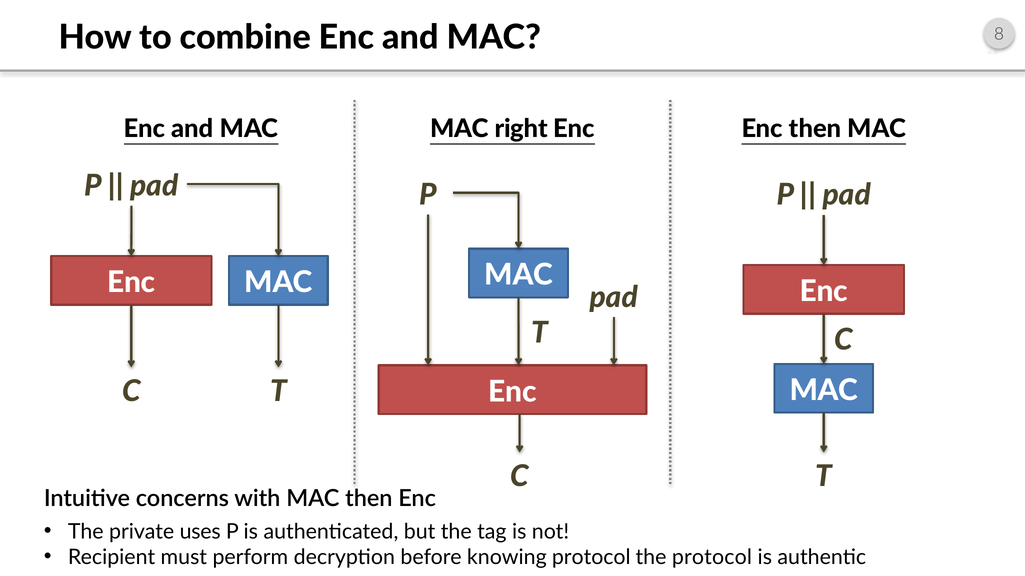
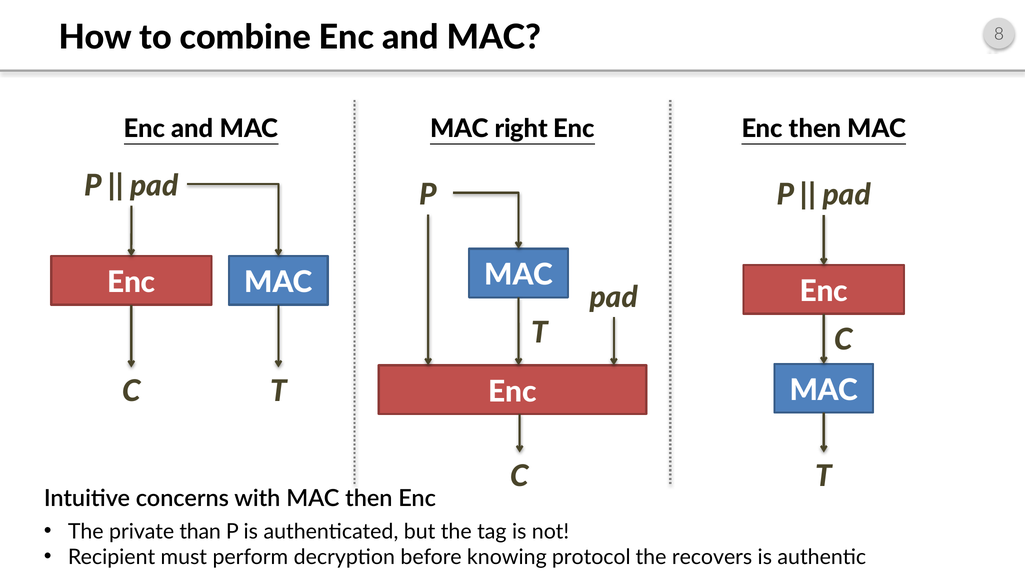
uses: uses -> than
the protocol: protocol -> recovers
